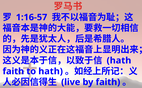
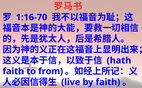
1:16-57: 1:16-57 -> 1:16-70
to hath: hath -> from
